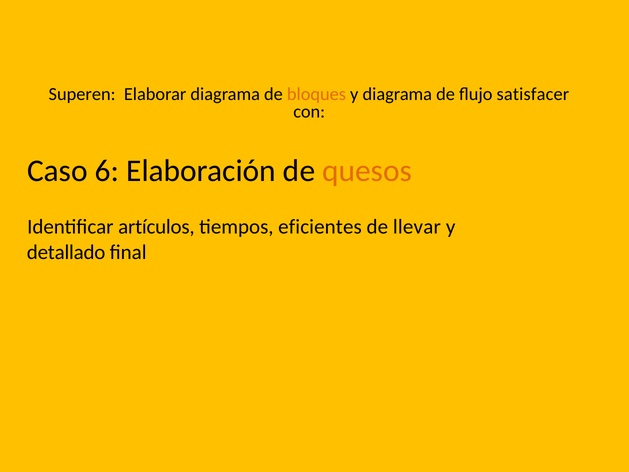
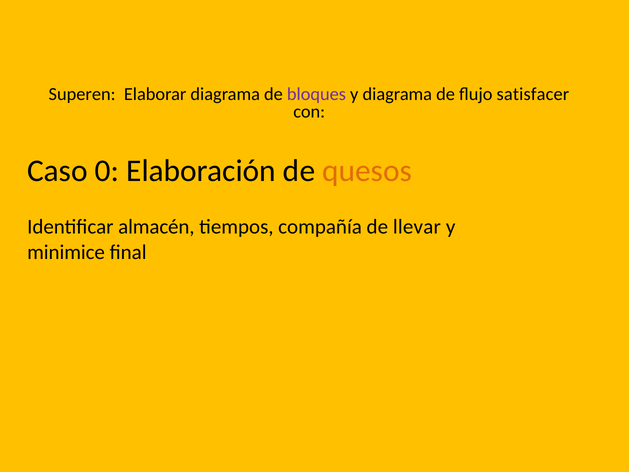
bloques colour: orange -> purple
6: 6 -> 0
artículos: artículos -> almacén
eficientes: eficientes -> compañía
detallado: detallado -> minimice
